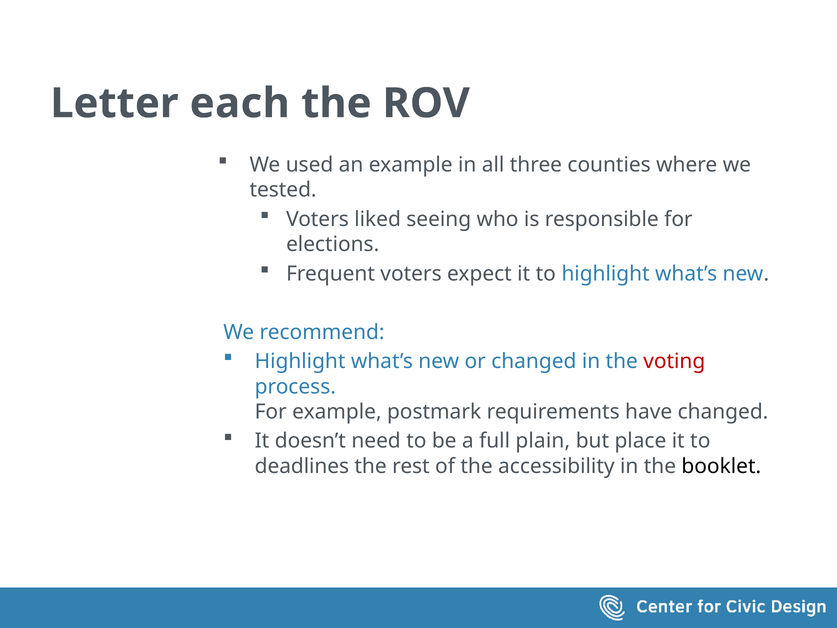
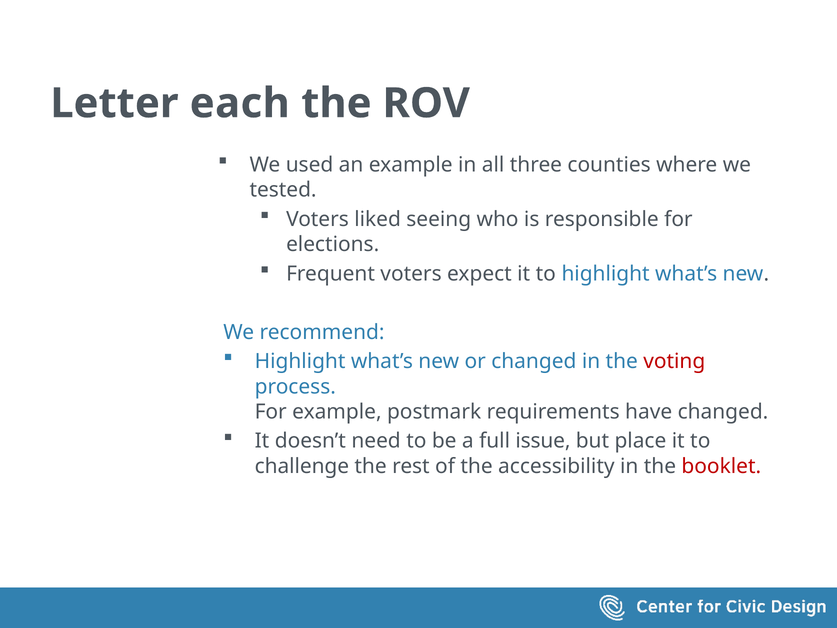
plain: plain -> issue
deadlines: deadlines -> challenge
booklet colour: black -> red
